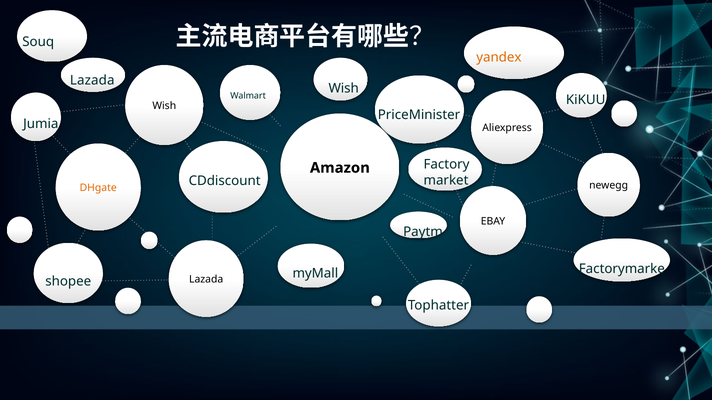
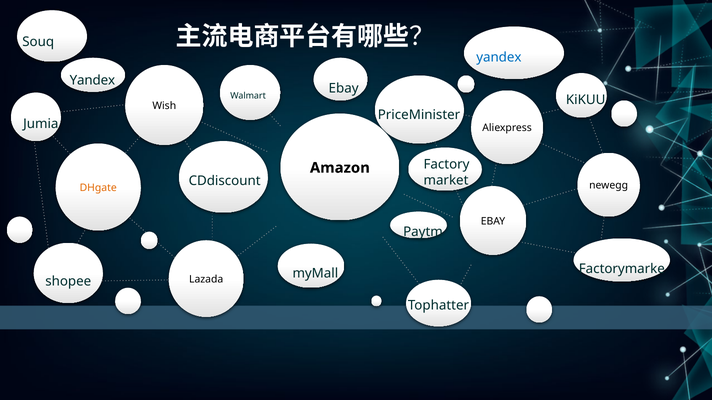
yandex at (499, 57) colour: orange -> blue
Lazada at (92, 80): Lazada -> Yandex
Wish at (344, 88): Wish -> Ebay
